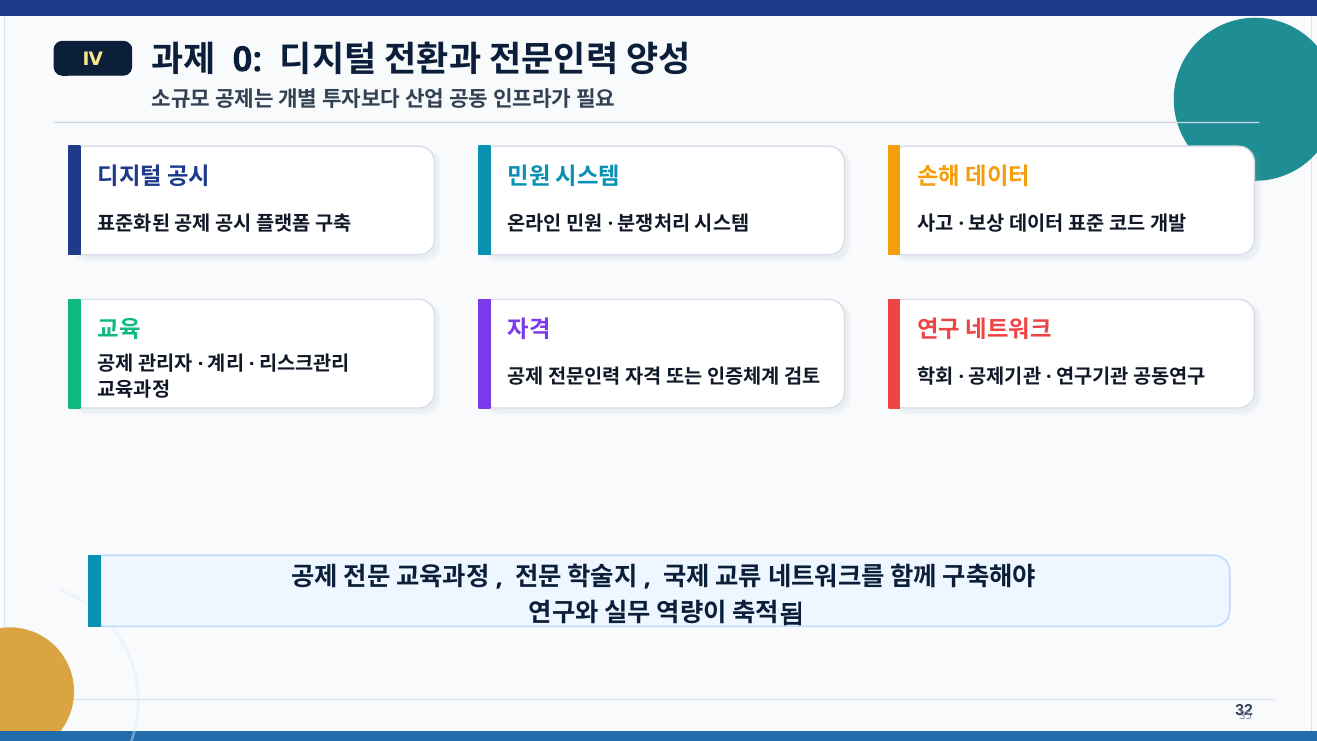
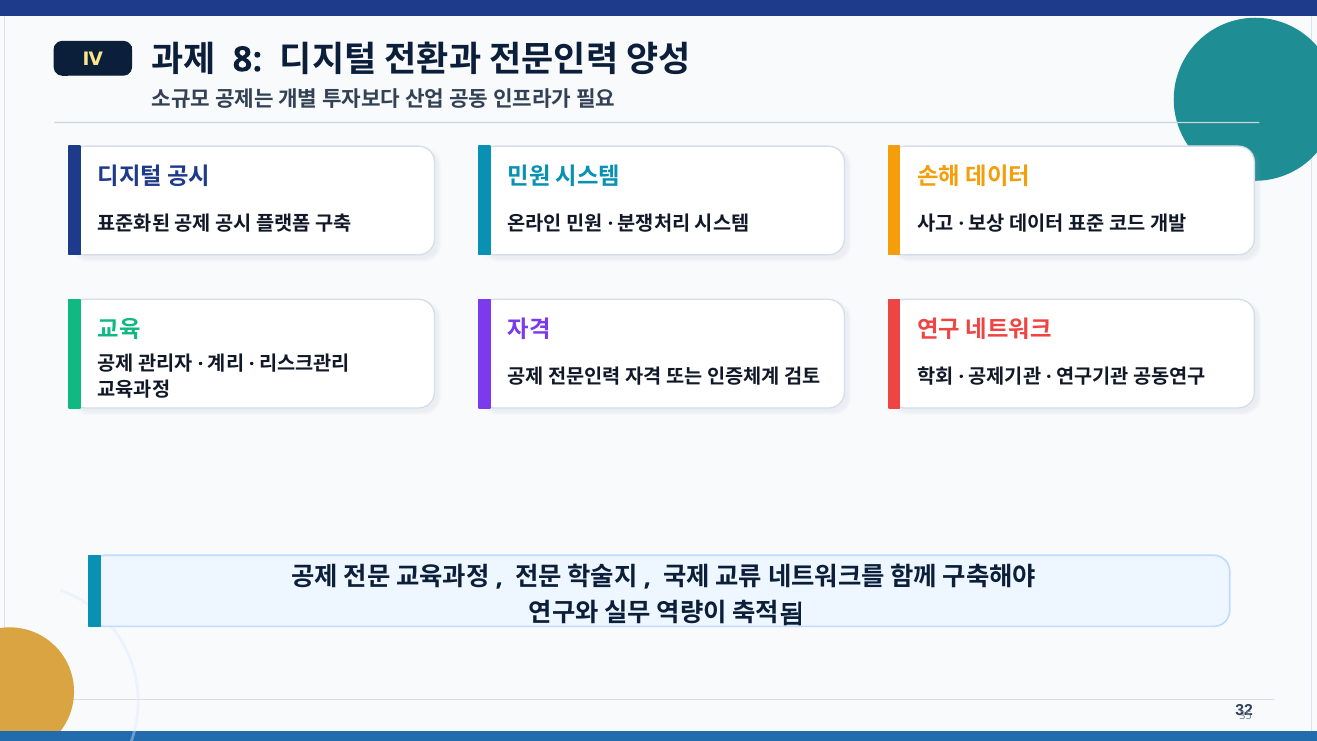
0: 0 -> 8
